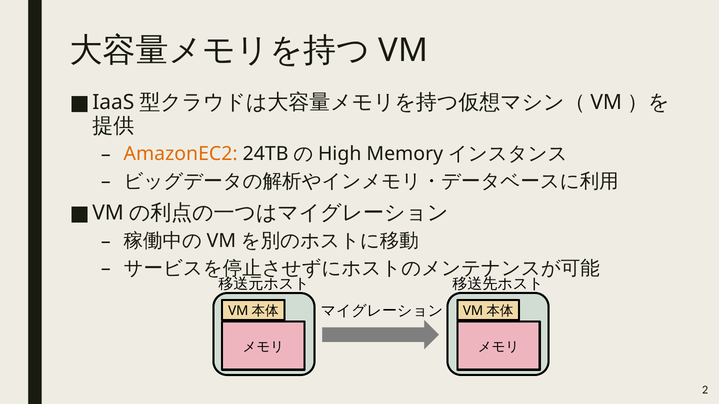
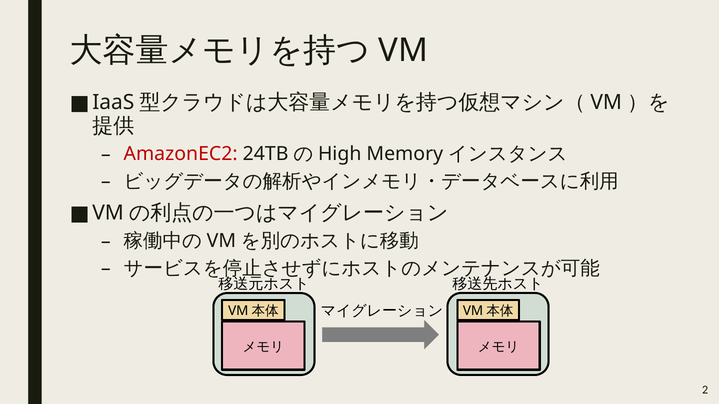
AmazonEC2 colour: orange -> red
